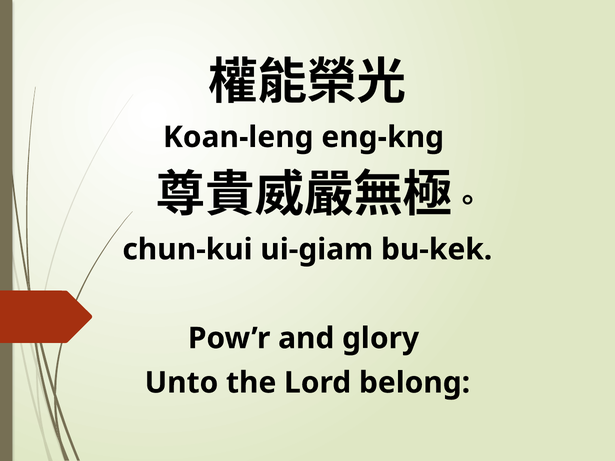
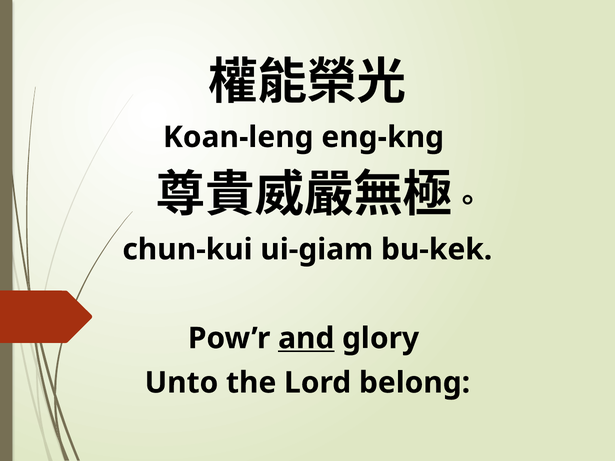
and underline: none -> present
